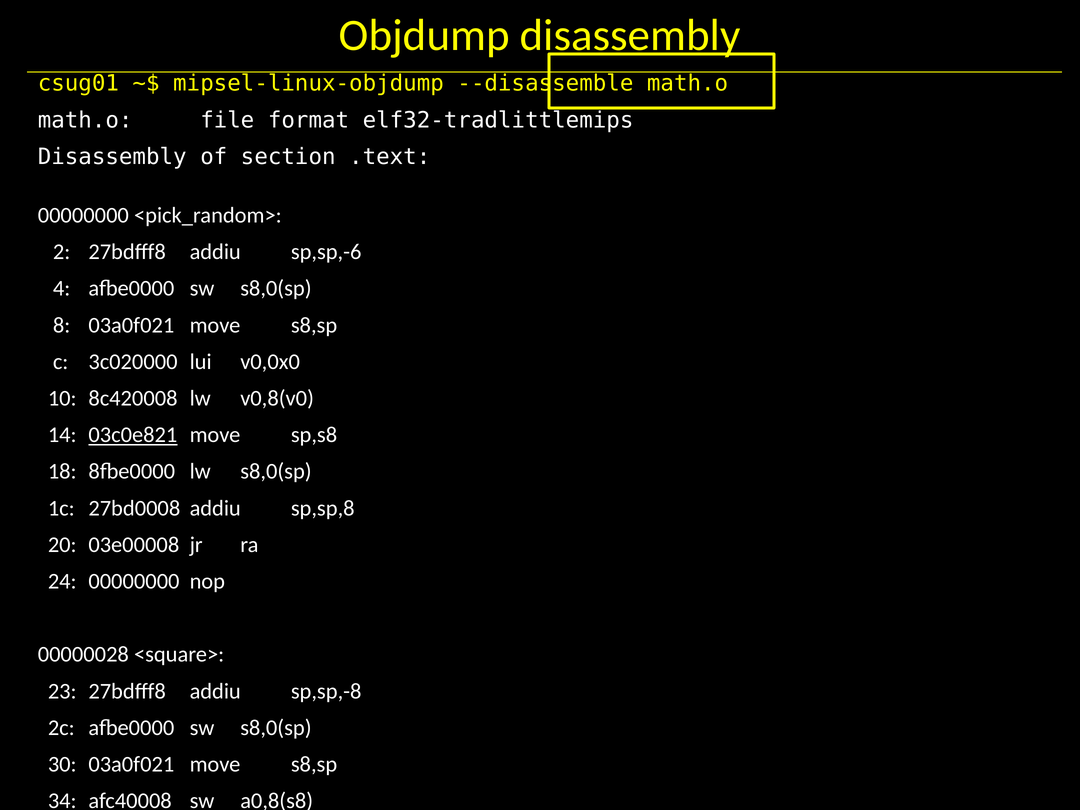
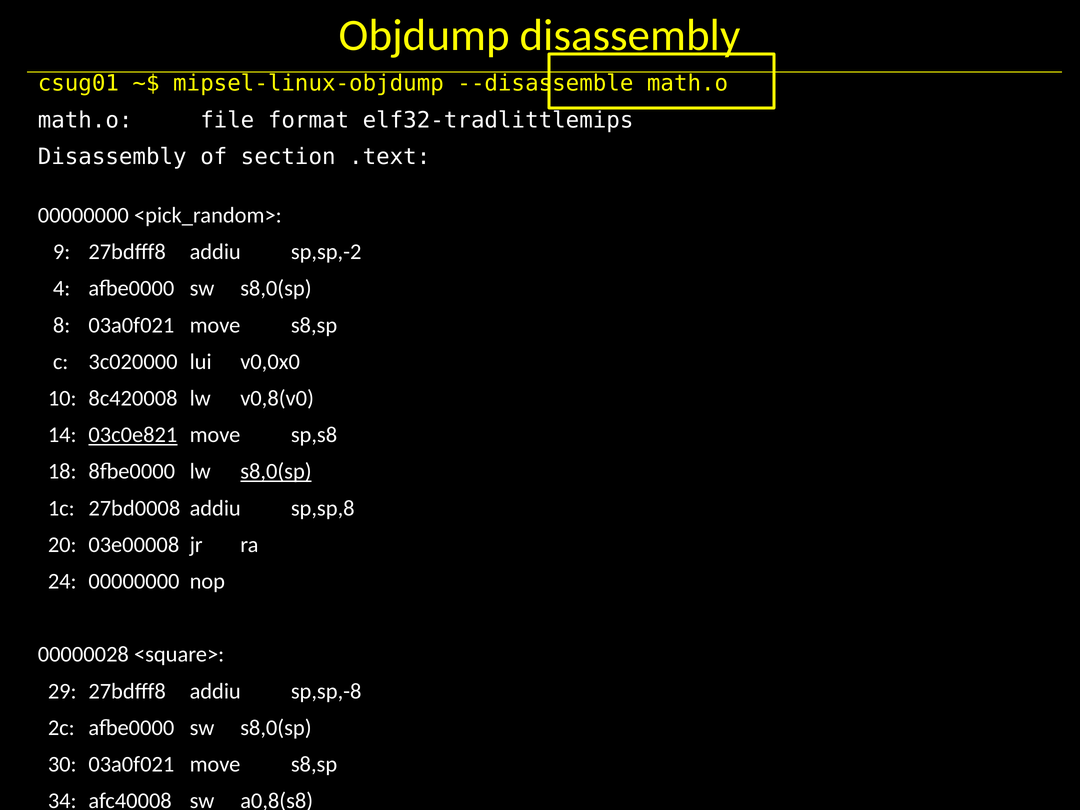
2: 2 -> 9
sp,sp,-6: sp,sp,-6 -> sp,sp,-2
s8,0(sp at (276, 472) underline: none -> present
23: 23 -> 29
